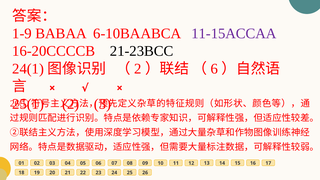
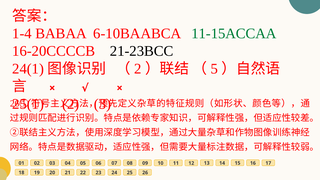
1-9: 1-9 -> 1-4
11-15ACCAA colour: purple -> green
6: 6 -> 5
